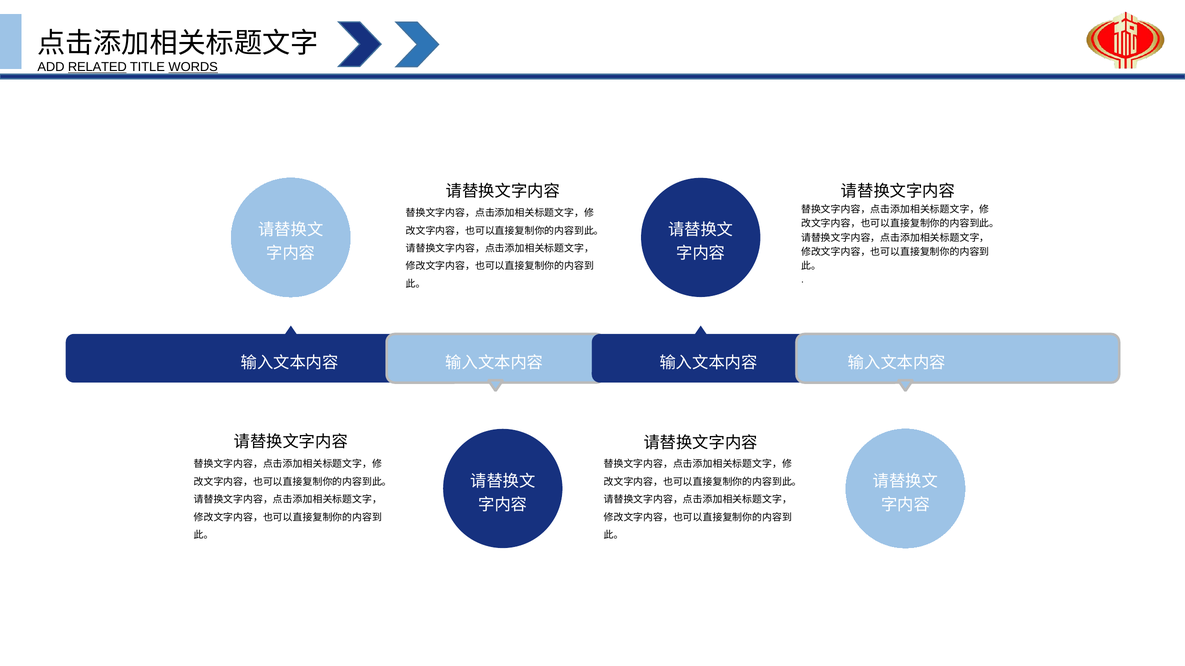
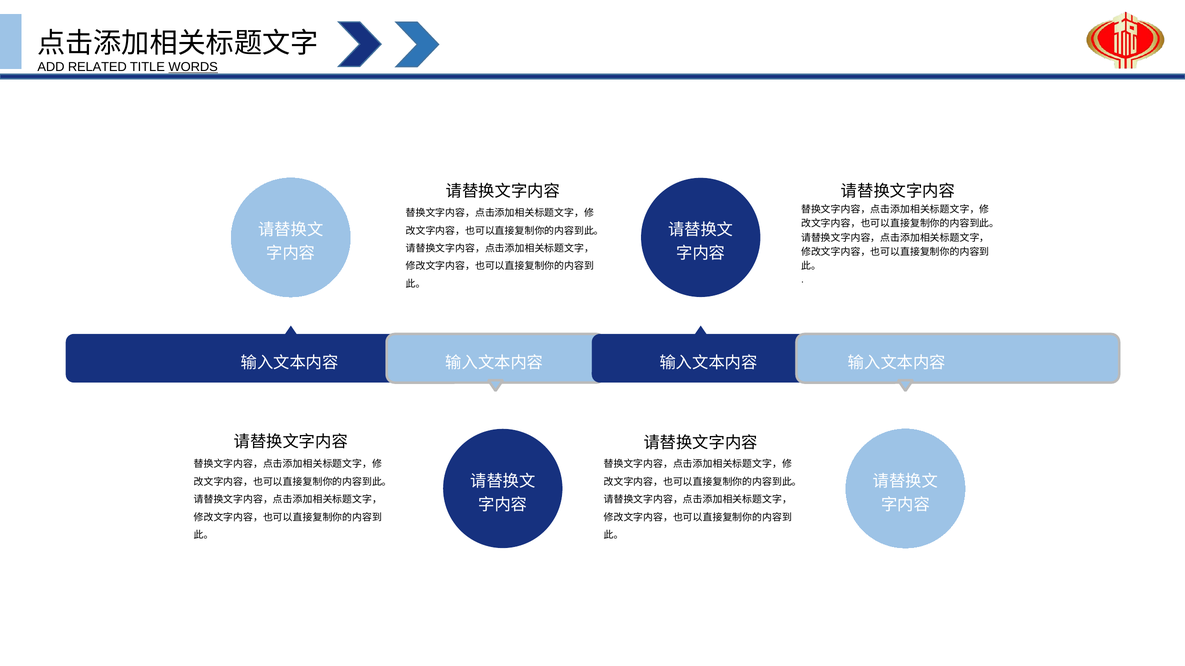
RELATED underline: present -> none
